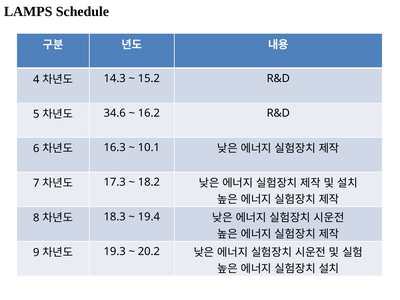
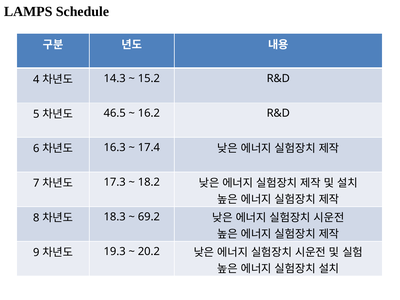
34.6: 34.6 -> 46.5
10.1: 10.1 -> 17.4
19.4: 19.4 -> 69.2
